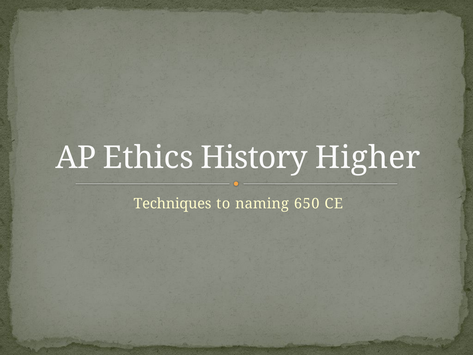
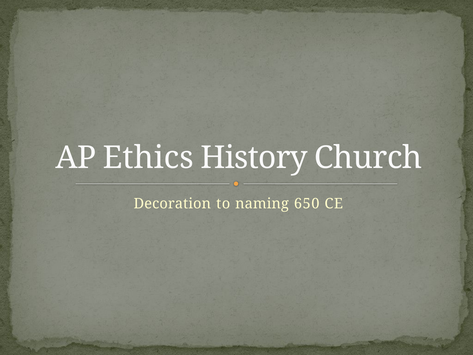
Higher: Higher -> Church
Techniques: Techniques -> Decoration
